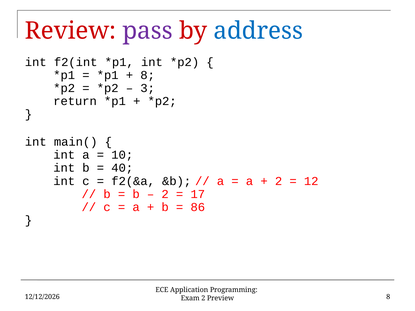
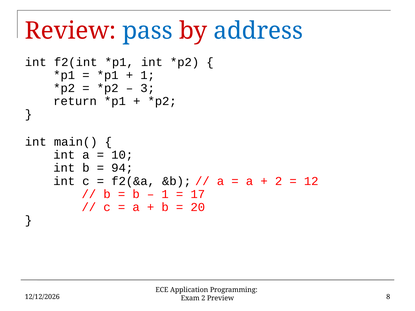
pass colour: purple -> blue
8 at (148, 75): 8 -> 1
40: 40 -> 94
2 at (165, 194): 2 -> 1
86: 86 -> 20
